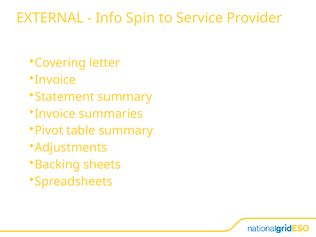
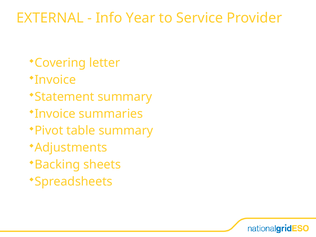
Spin: Spin -> Year
